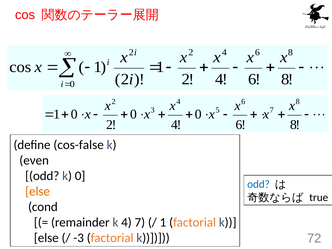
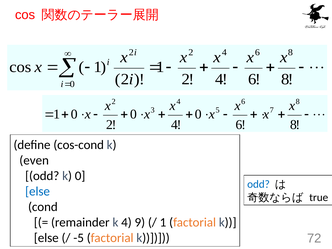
cos-false: cos-false -> cos-cond
else at (38, 191) colour: orange -> blue
4 7: 7 -> 9
-3: -3 -> -5
